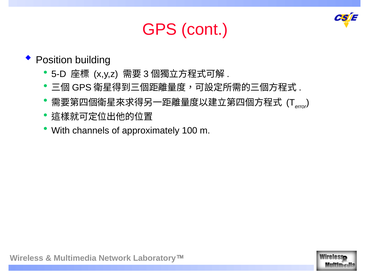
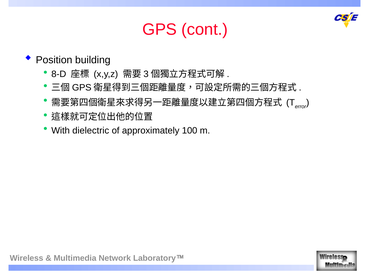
5-D: 5-D -> 8-D
channels: channels -> dielectric
